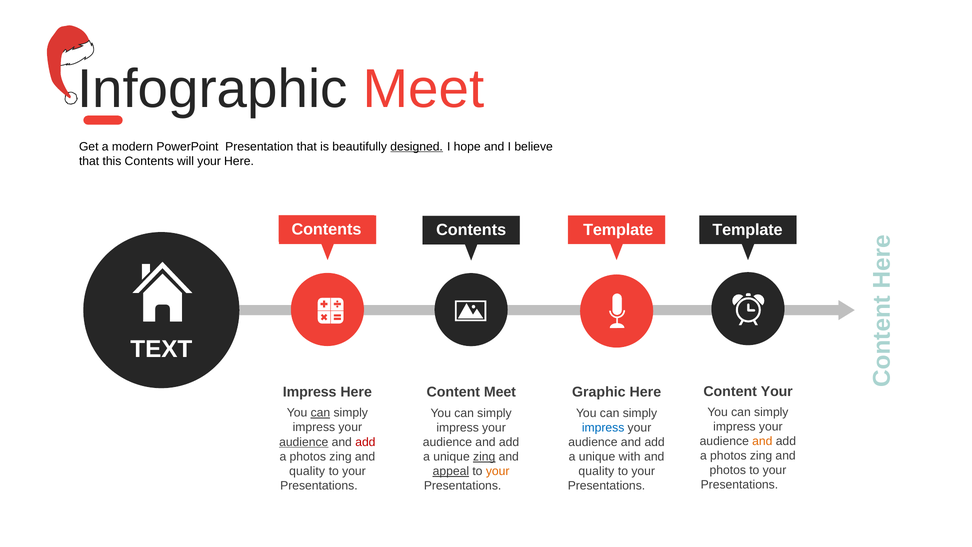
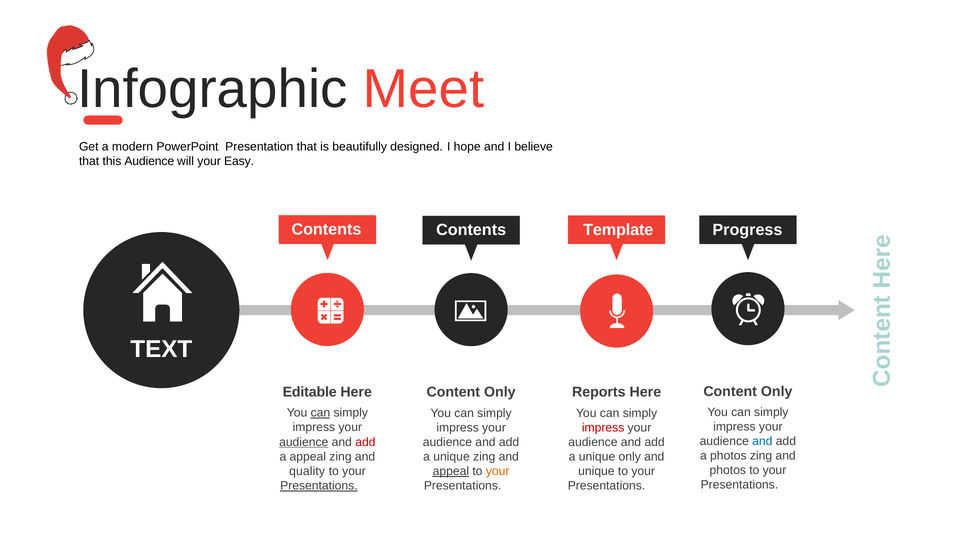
designed underline: present -> none
this Contents: Contents -> Audience
your Here: Here -> Easy
Template at (748, 230): Template -> Progress
Your at (777, 391): Your -> Only
Impress at (310, 392): Impress -> Editable
Meet at (500, 392): Meet -> Only
Graphic: Graphic -> Reports
impress at (603, 427) colour: blue -> red
and at (762, 441) colour: orange -> blue
photos at (308, 456): photos -> appeal
zing at (484, 457) underline: present -> none
unique with: with -> only
quality at (596, 471): quality -> unique
Presentations at (319, 486) underline: none -> present
